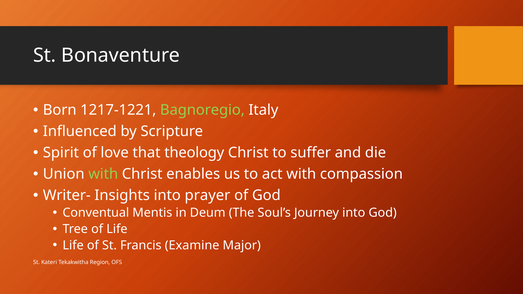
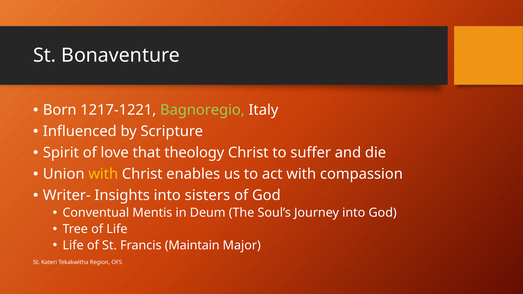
with at (103, 174) colour: light green -> yellow
prayer: prayer -> sisters
Examine: Examine -> Maintain
